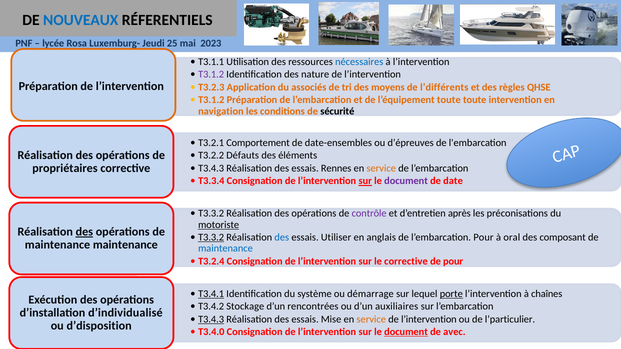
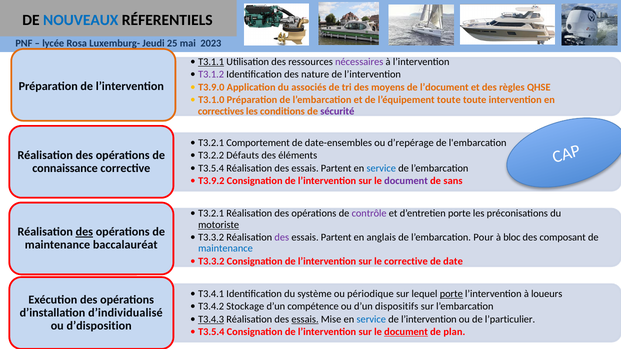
T3.1.1 underline: none -> present
nécessaires colour: blue -> purple
T3.2.3: T3.2.3 -> T3.9.0
l’différents: l’différents -> l’document
T3.1.2 at (211, 100): T3.1.2 -> T3.1.0
navigation: navigation -> correctives
sécurité colour: black -> purple
d’épreuves: d’épreuves -> d’repérage
propriétaires: propriétaires -> connaissance
T3.4.3 at (211, 168): T3.4.3 -> T3.5.4
Rennes at (336, 168): Rennes -> Partent
service at (381, 168) colour: orange -> blue
T3.3.4: T3.3.4 -> T3.9.2
sur at (365, 181) underline: present -> none
date: date -> sans
T3.3.2 at (211, 214): T3.3.2 -> T3.2.1
d’entretien après: après -> porte
T3.3.2 at (211, 238) underline: present -> none
des at (282, 238) colour: blue -> purple
Utiliser at (336, 238): Utiliser -> Partent
oral: oral -> bloc
maintenance maintenance: maintenance -> baccalauréat
T3.2.4 at (211, 261): T3.2.4 -> T3.3.2
de pour: pour -> date
T3.4.1 underline: present -> none
démarrage: démarrage -> périodique
chaînes: chaînes -> loueurs
rencontrées: rencontrées -> compétence
auxiliaires: auxiliaires -> dispositifs
essais at (305, 319) underline: none -> present
service at (371, 319) colour: orange -> blue
T3.4.0 at (211, 332): T3.4.0 -> T3.5.4
avec: avec -> plan
